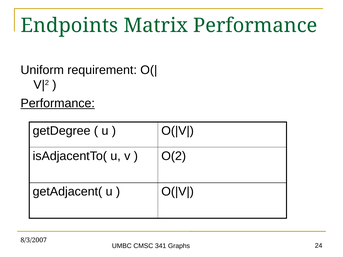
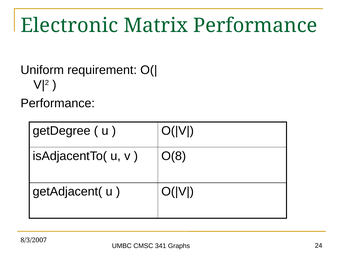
Endpoints: Endpoints -> Electronic
Performance at (58, 103) underline: present -> none
O(2: O(2 -> O(8
